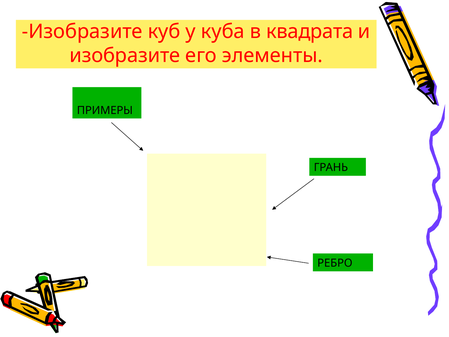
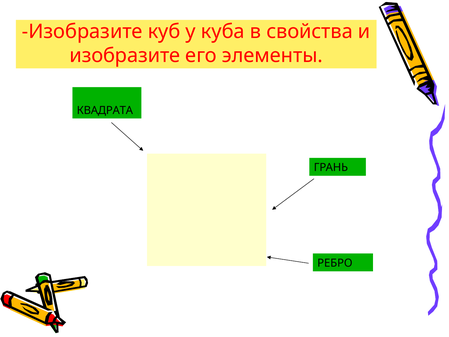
квадрата: квадрата -> свойства
ПРИМЕРЫ: ПРИМЕРЫ -> КВАДРАТА
